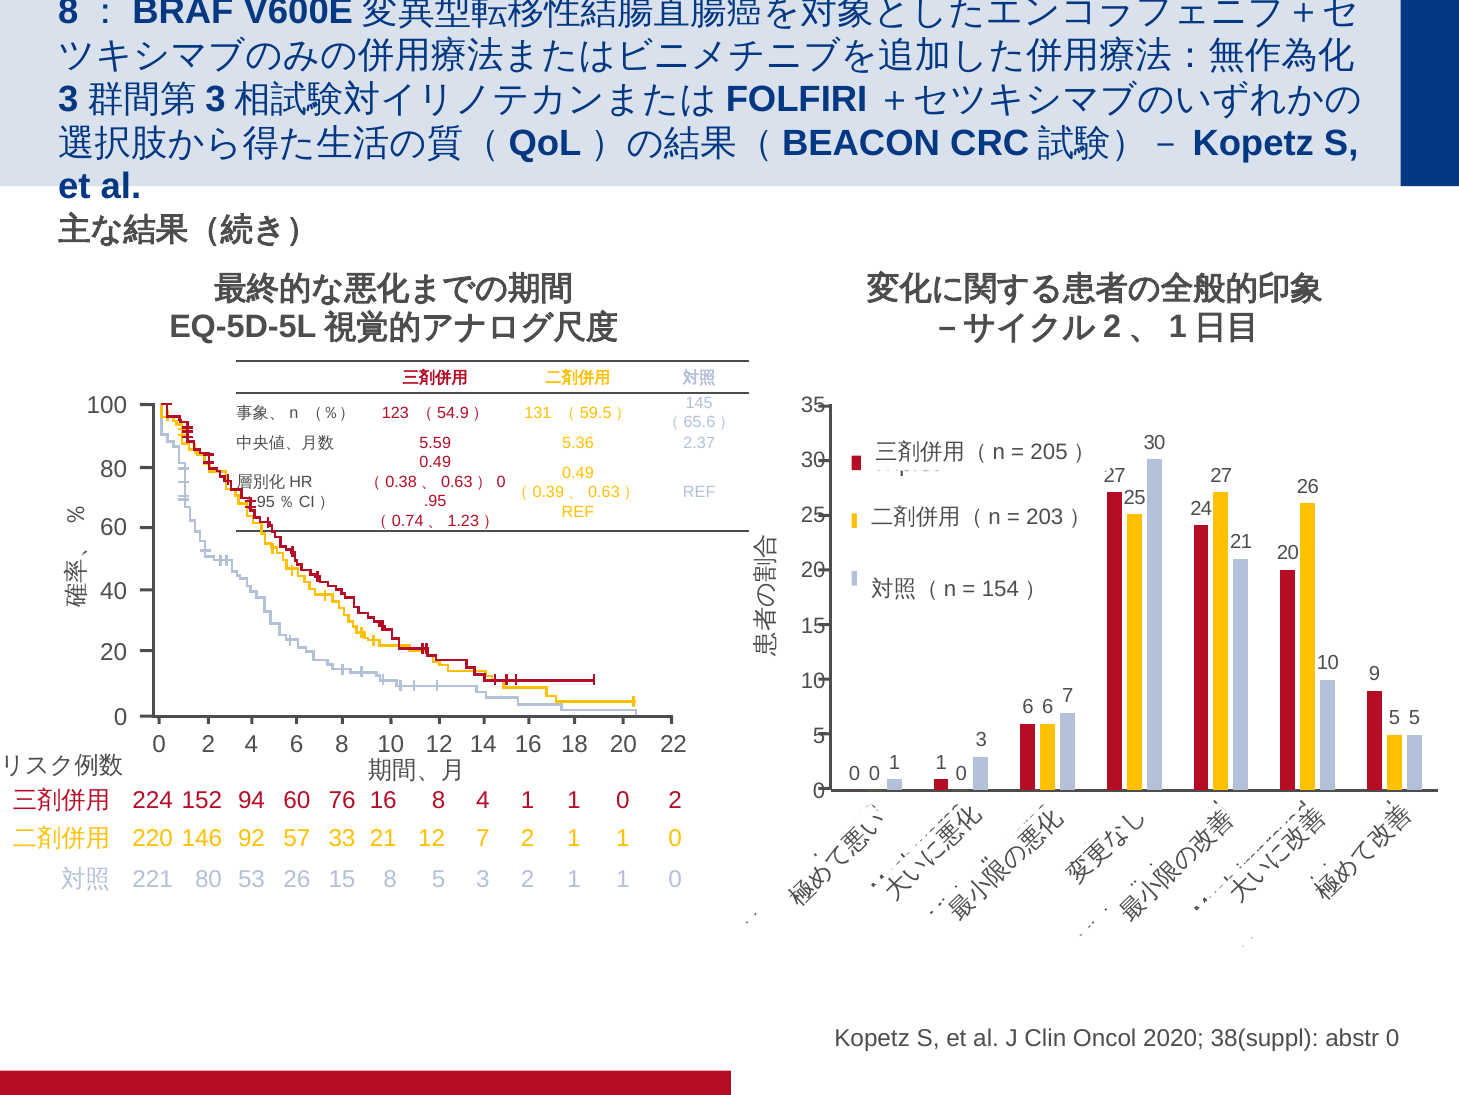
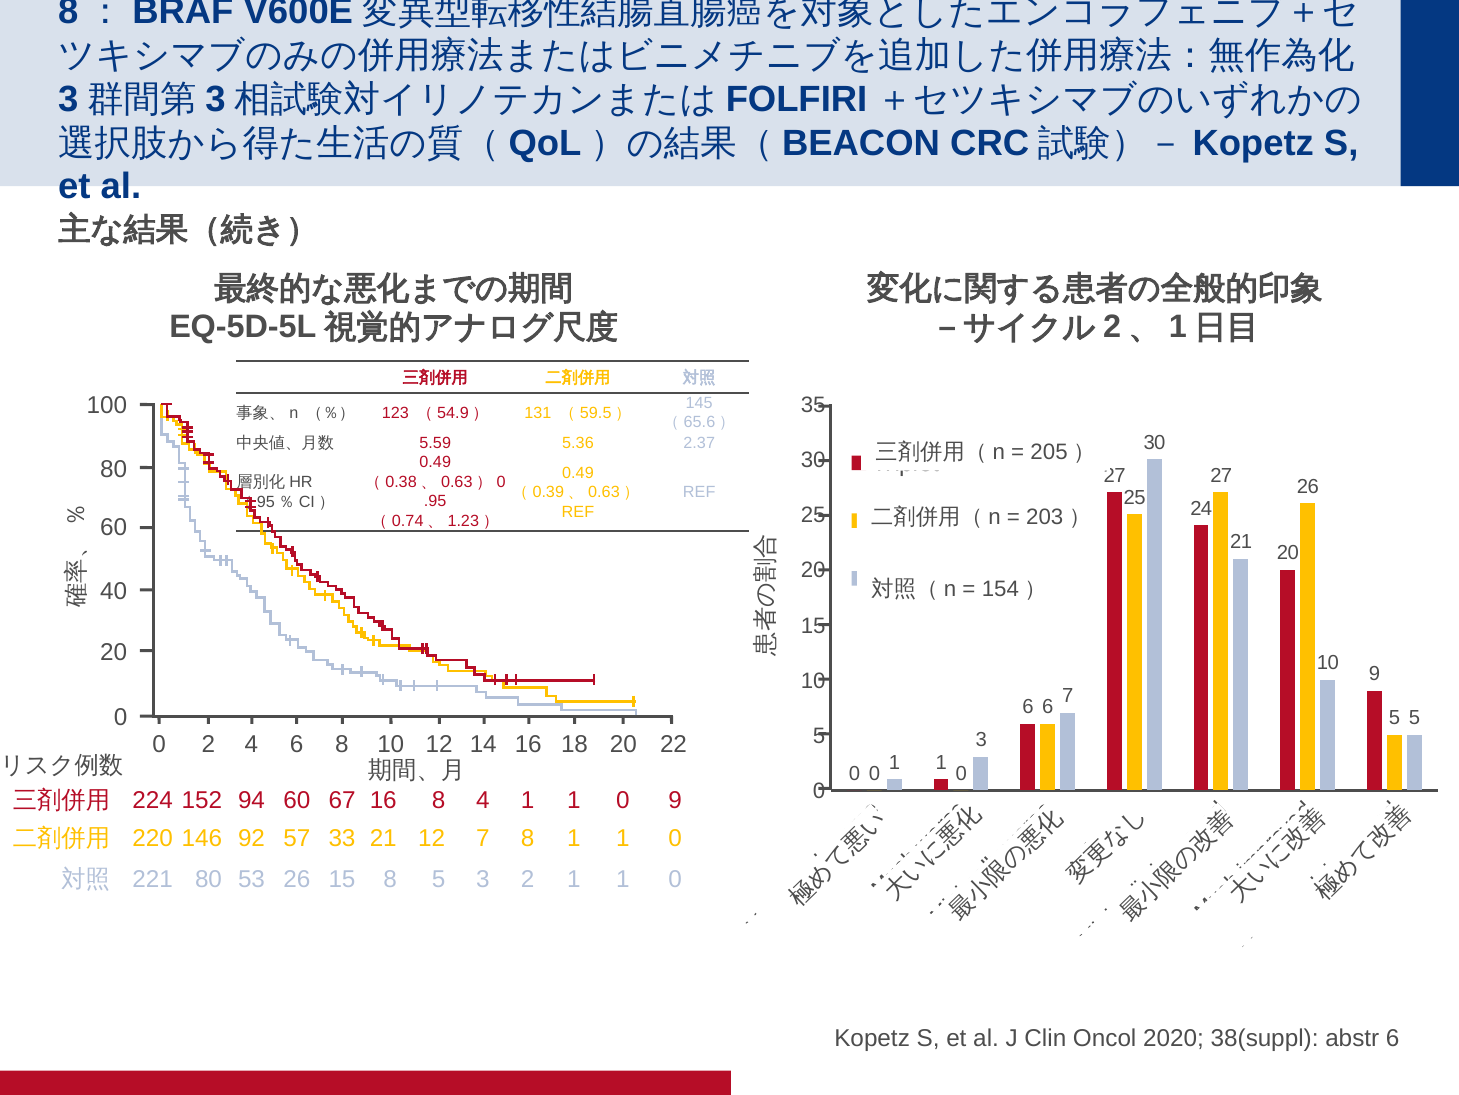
76: 76 -> 67
1 0 2: 2 -> 9
7 2: 2 -> 8
abstr 0: 0 -> 6
